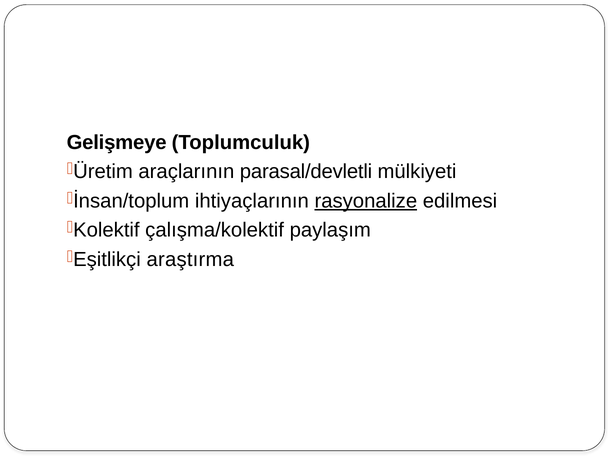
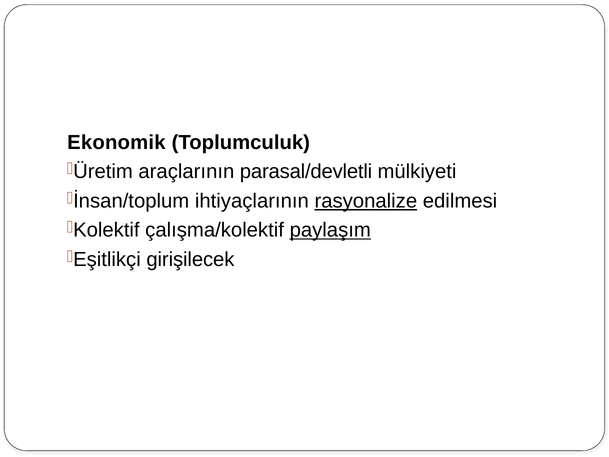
Gelişmeye: Gelişmeye -> Ekonomik
paylaşım underline: none -> present
araştırma: araştırma -> girişilecek
